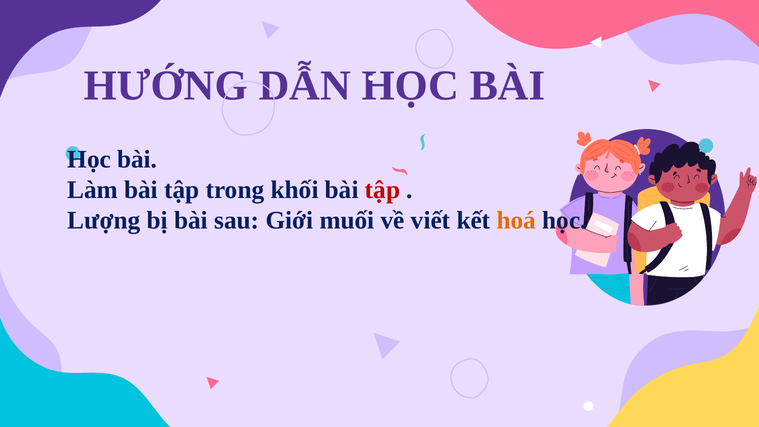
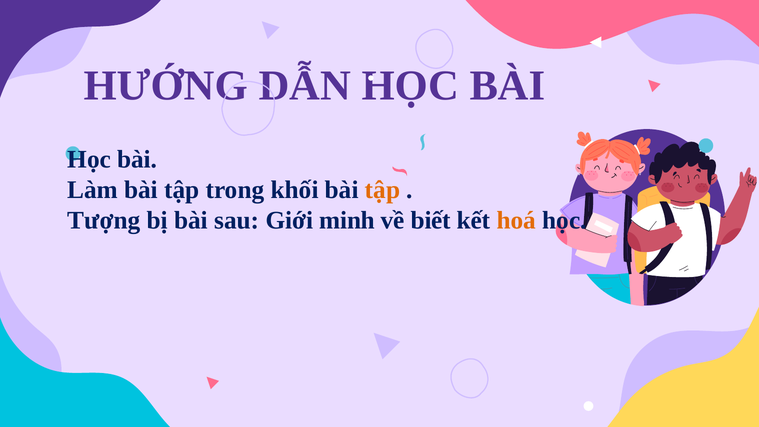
tập at (383, 190) colour: red -> orange
Lượng: Lượng -> Tượng
muối: muối -> minh
viết: viết -> biết
